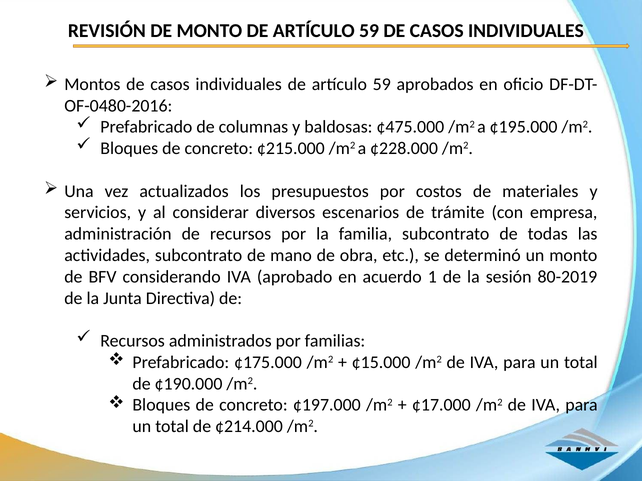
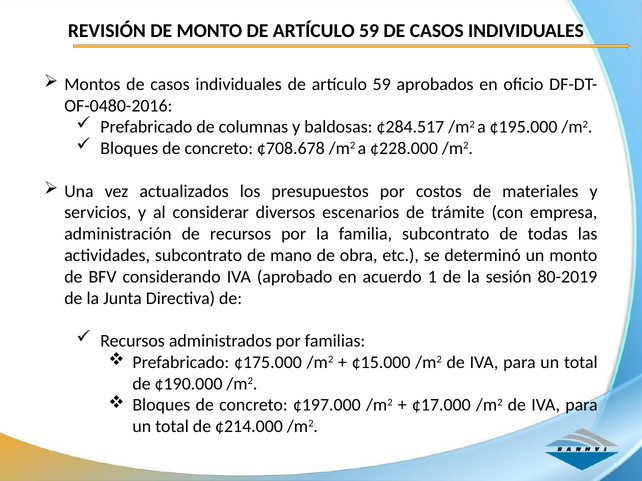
¢475.000: ¢475.000 -> ¢284.517
¢215.000: ¢215.000 -> ¢708.678
